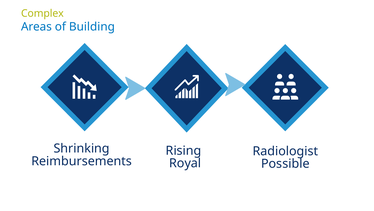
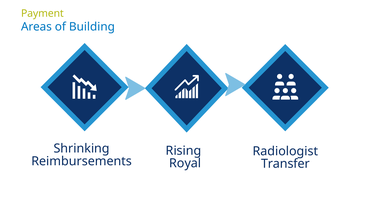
Complex: Complex -> Payment
Possible: Possible -> Transfer
